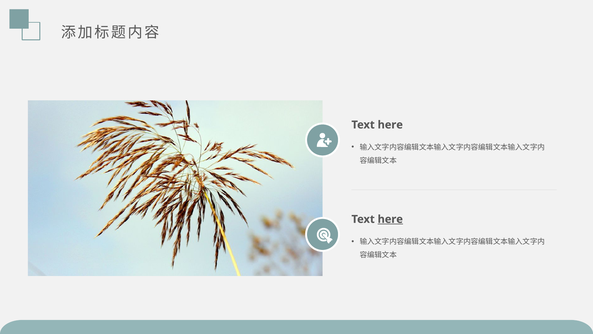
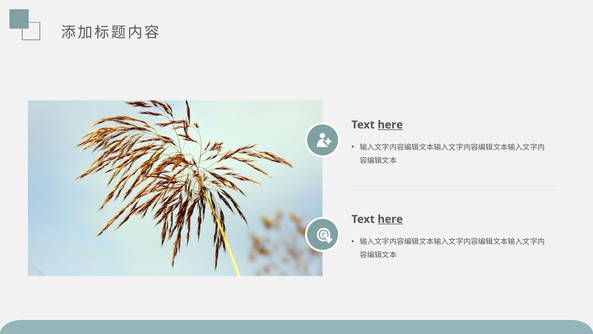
here at (390, 125) underline: none -> present
